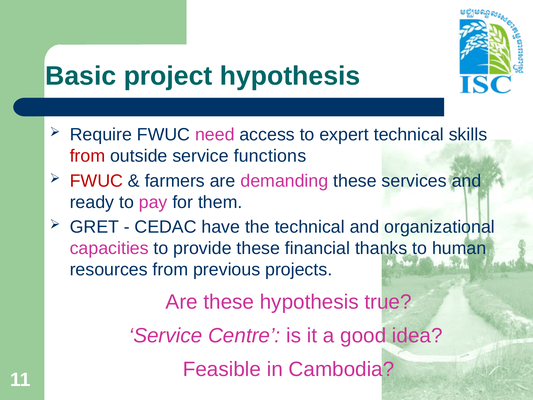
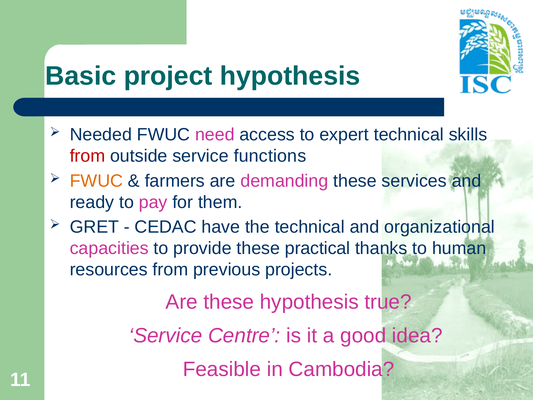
Require: Require -> Needed
FWUC at (96, 181) colour: red -> orange
financial: financial -> practical
